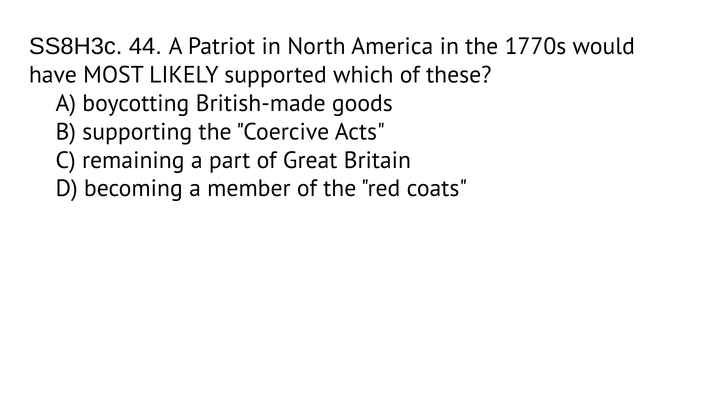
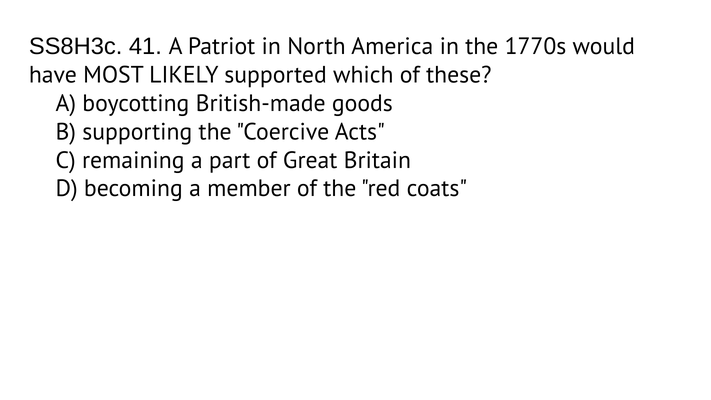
44: 44 -> 41
